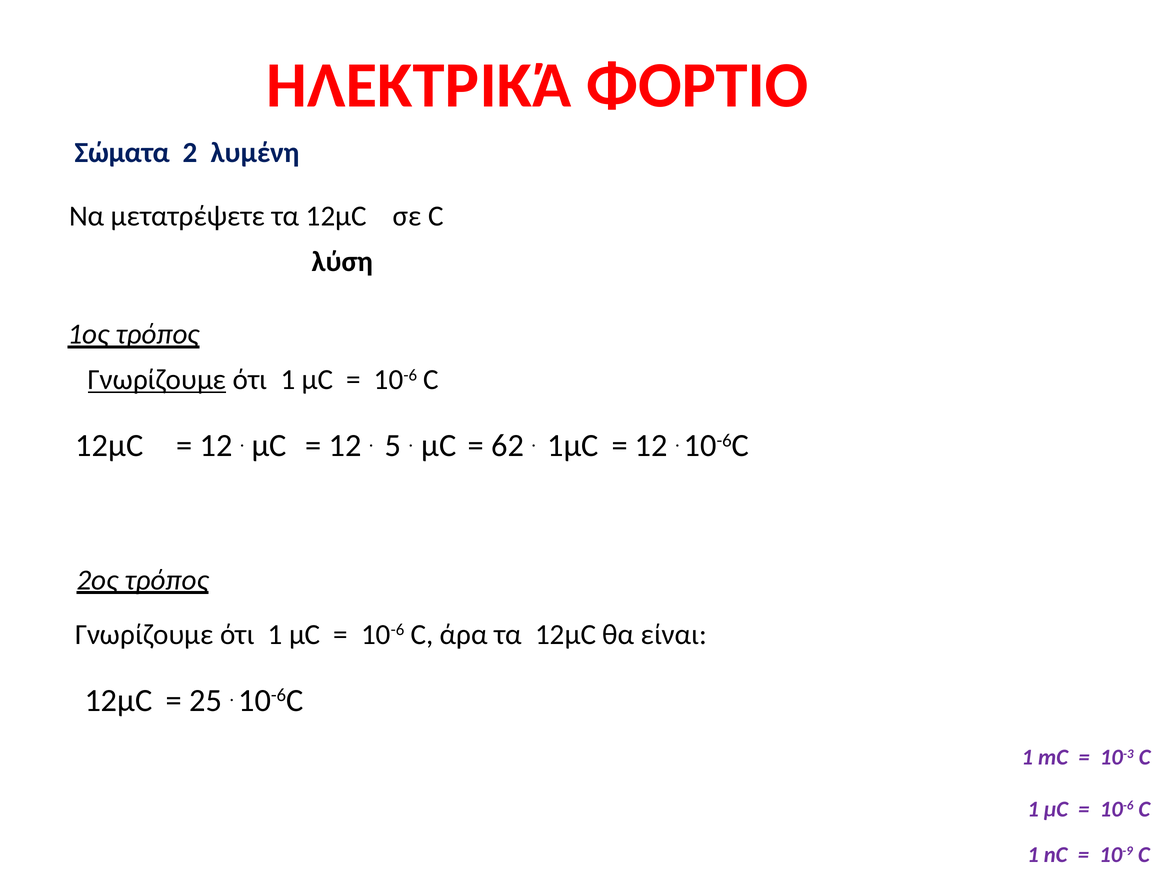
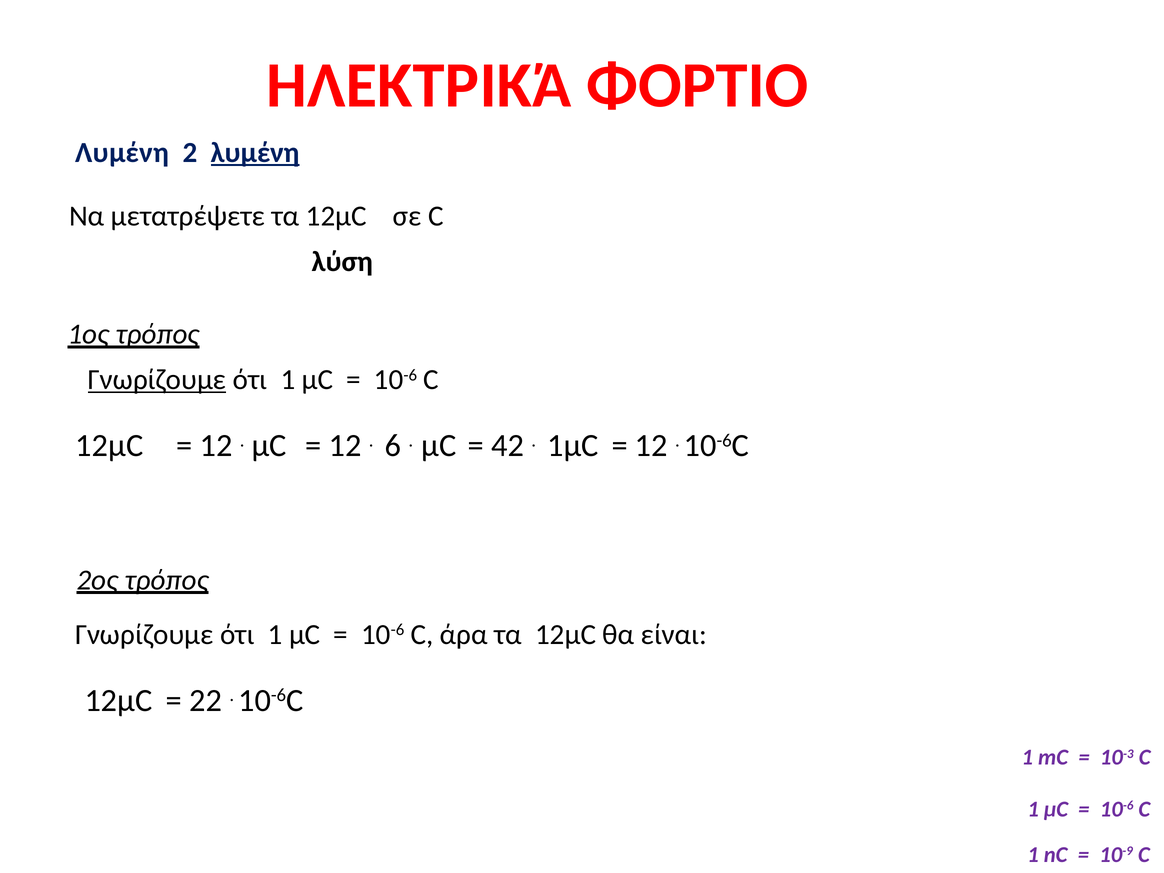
Σώματα at (123, 152): Σώματα -> Λυμένη
λυμένη at (255, 152) underline: none -> present
5: 5 -> 6
62: 62 -> 42
25: 25 -> 22
